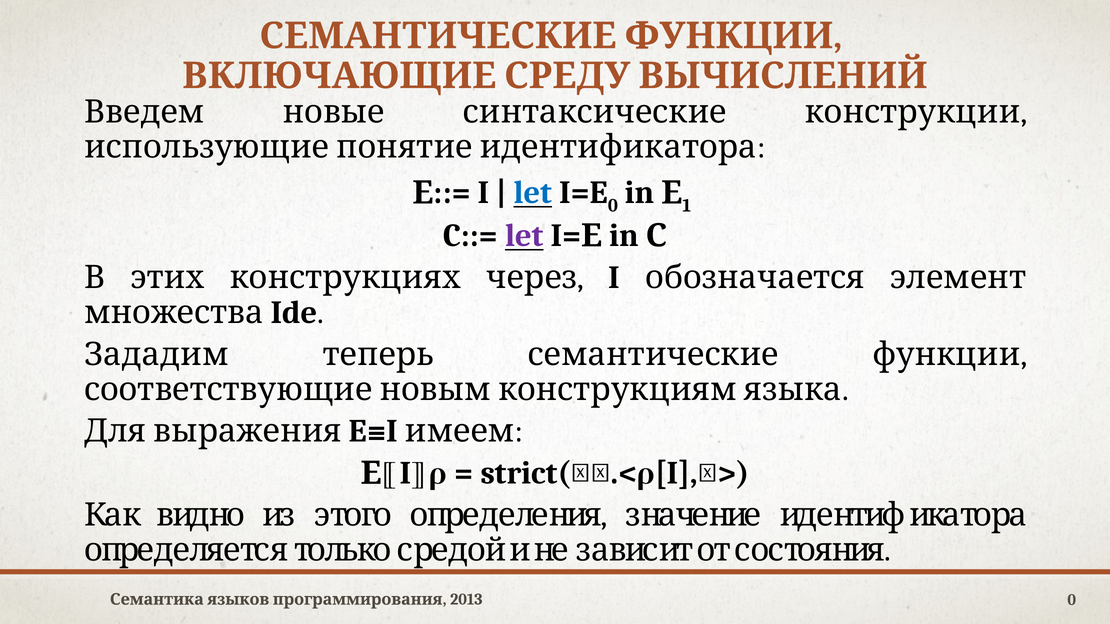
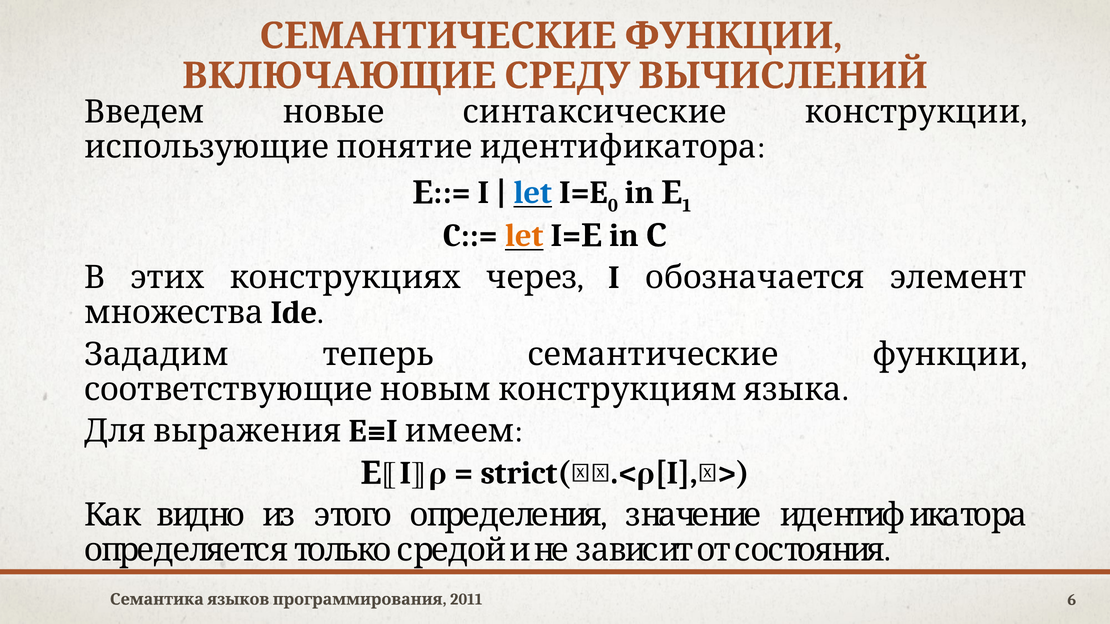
let at (524, 236) colour: purple -> orange
2013: 2013 -> 2011
0 at (1072, 600): 0 -> 6
